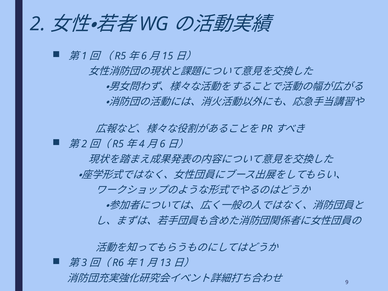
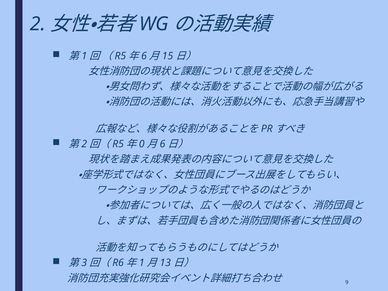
4: 4 -> 0
